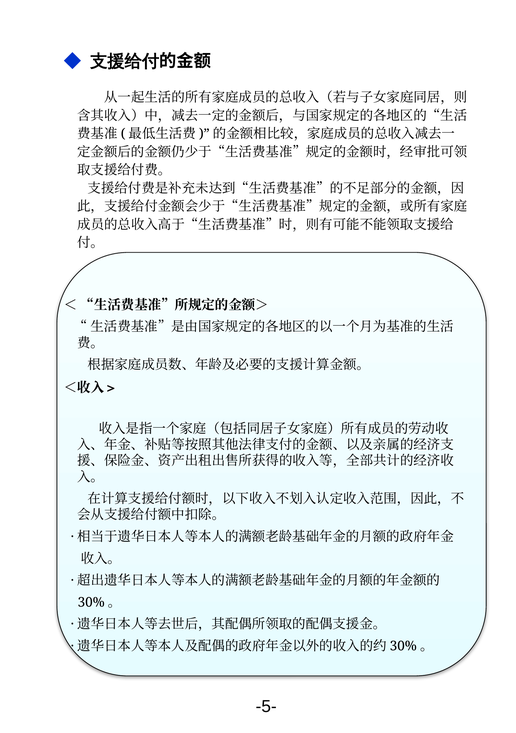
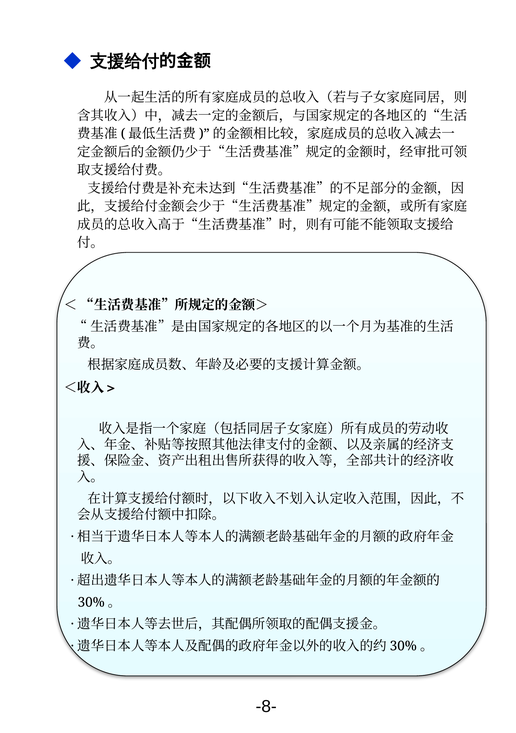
-5-: -5- -> -8-
